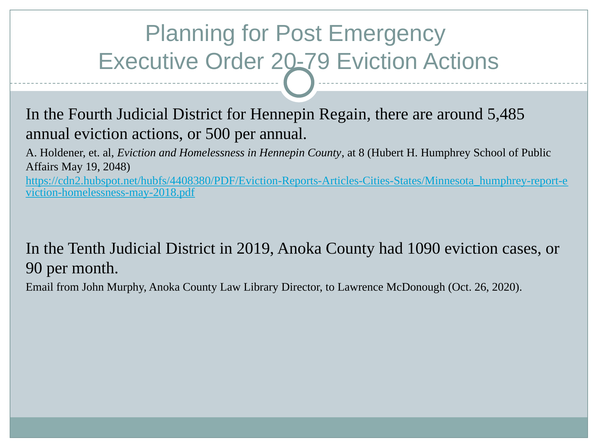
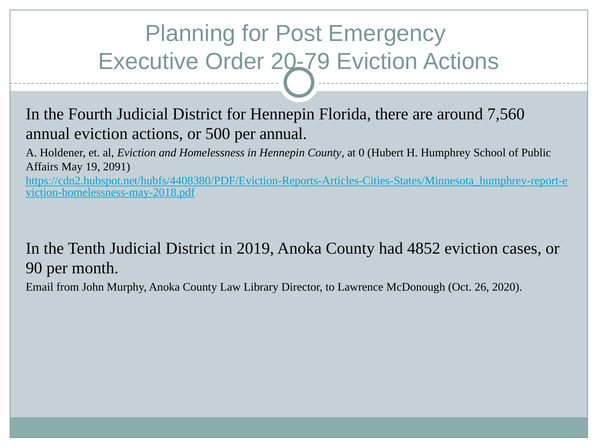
Regain: Regain -> Florida
5,485: 5,485 -> 7,560
8: 8 -> 0
2048: 2048 -> 2091
1090: 1090 -> 4852
